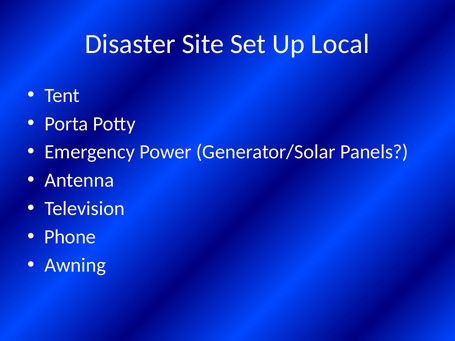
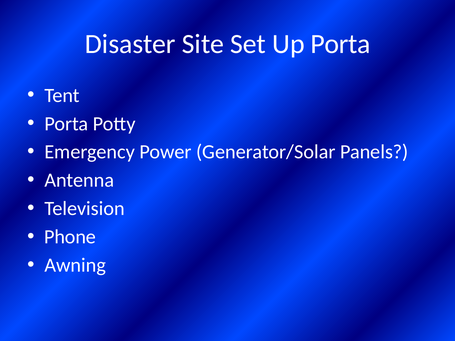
Up Local: Local -> Porta
